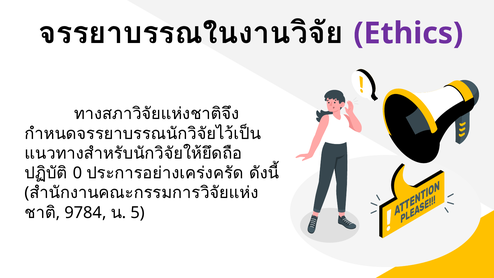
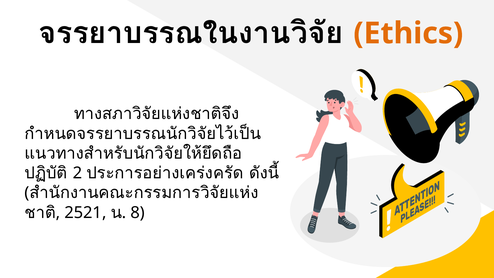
Ethics colour: purple -> orange
0: 0 -> 2
9784: 9784 -> 2521
5: 5 -> 8
